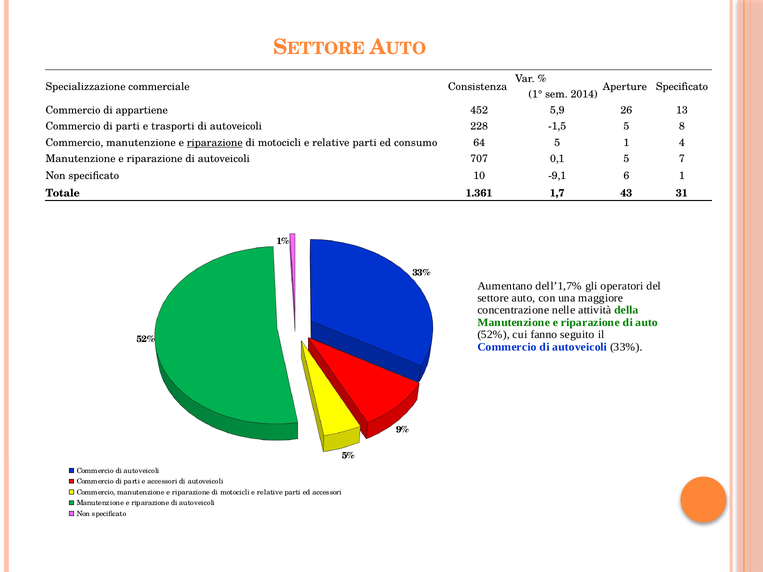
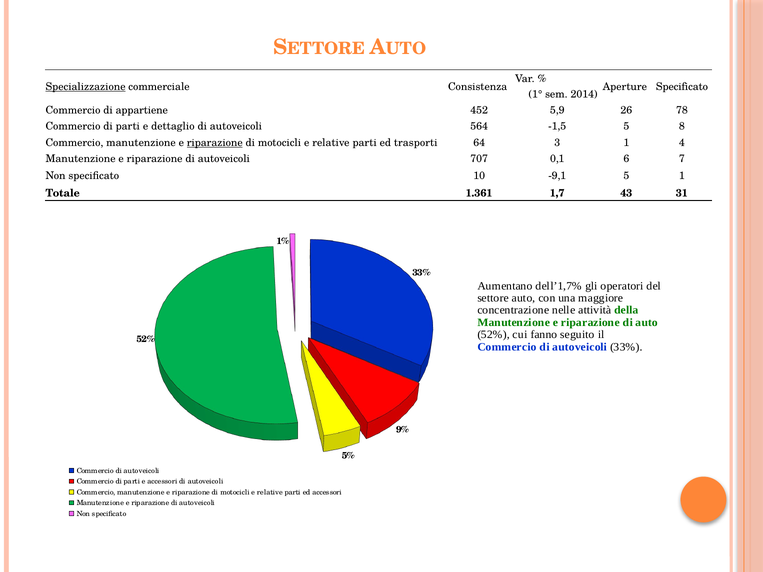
Specializzazione underline: none -> present
13: 13 -> 78
trasporti: trasporti -> dettaglio
228: 228 -> 564
consumo: consumo -> trasporti
64 5: 5 -> 3
0,1 5: 5 -> 6
-9,1 6: 6 -> 5
